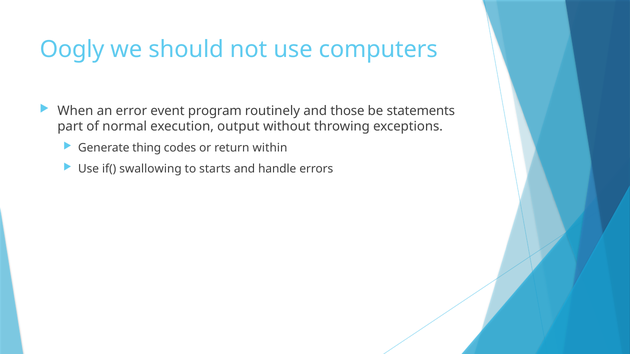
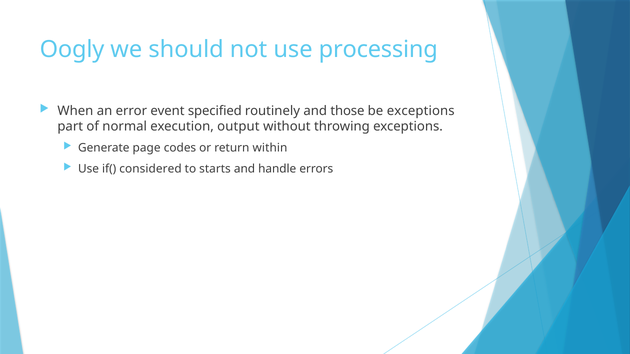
computers: computers -> processing
program: program -> specified
be statements: statements -> exceptions
thing: thing -> page
swallowing: swallowing -> considered
